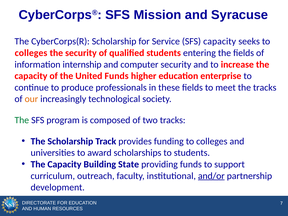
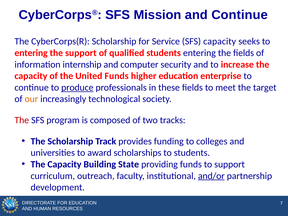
and Syracuse: Syracuse -> Continue
colleges at (31, 53): colleges -> entering
the security: security -> support
produce underline: none -> present
the tracks: tracks -> target
The at (22, 120) colour: green -> red
